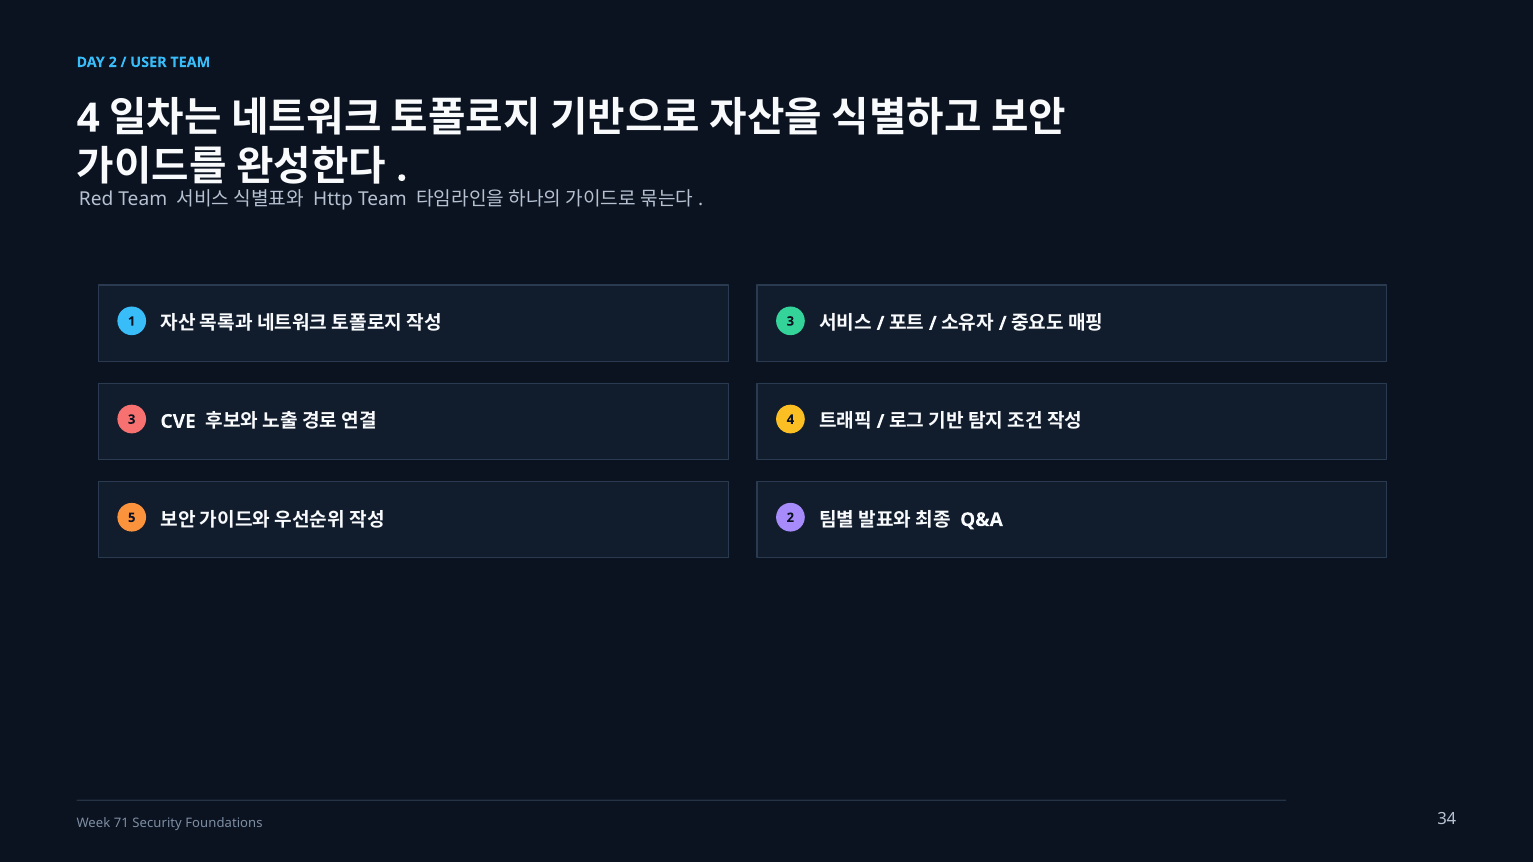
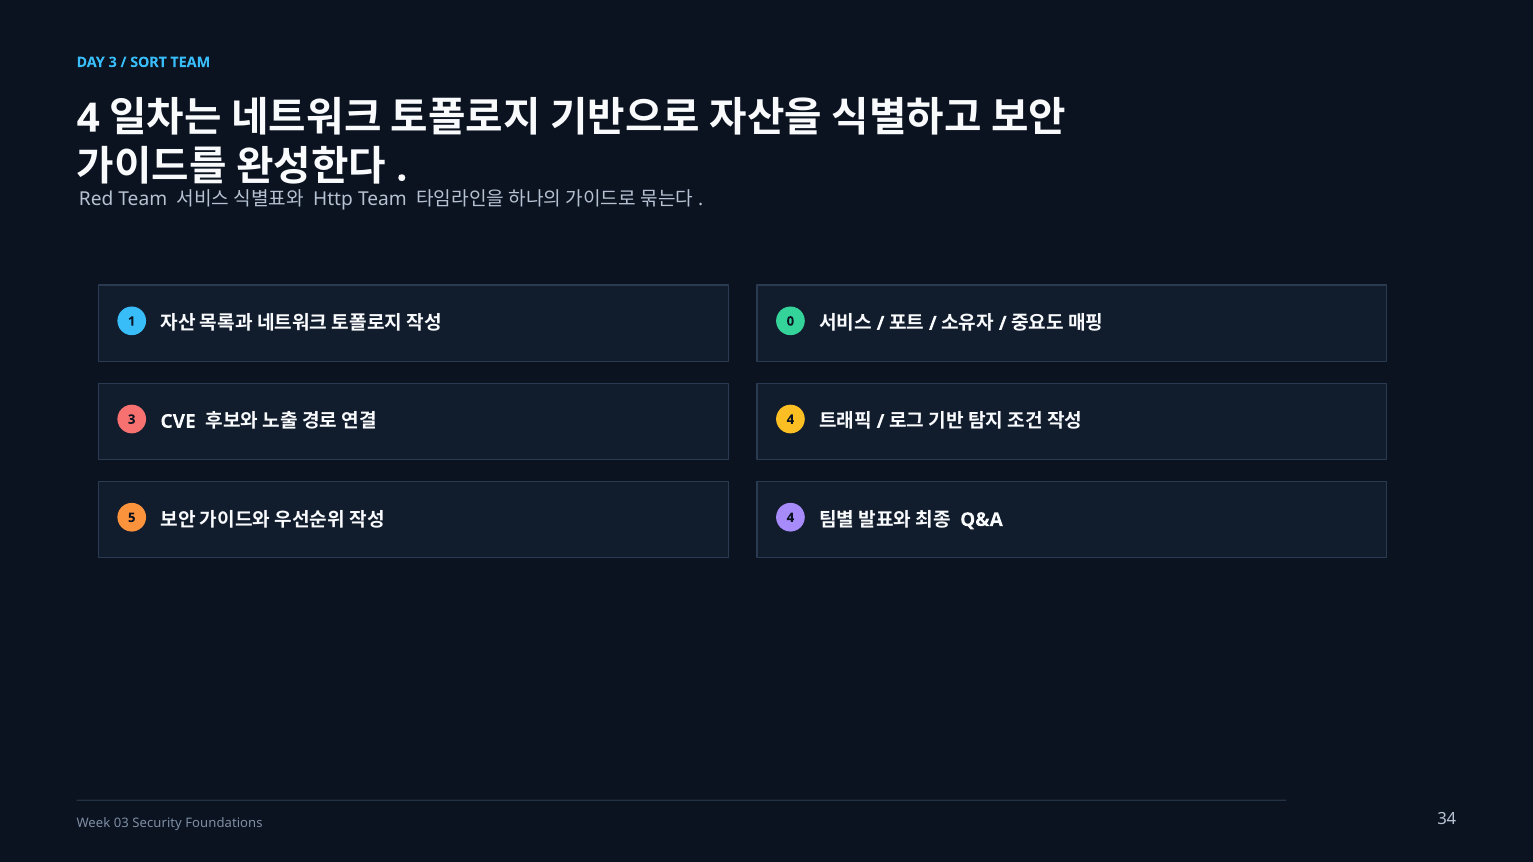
DAY 2: 2 -> 3
USER: USER -> SORT
3 at (790, 321): 3 -> 0
2 at (790, 518): 2 -> 4
71: 71 -> 03
